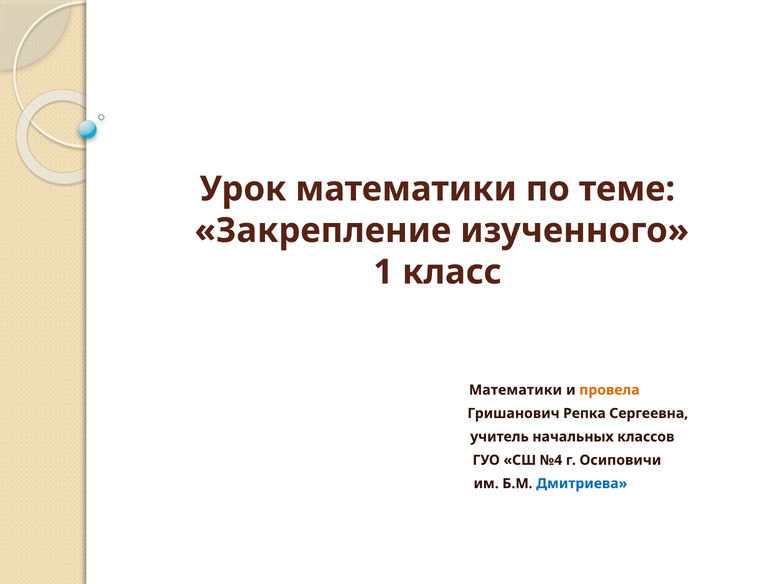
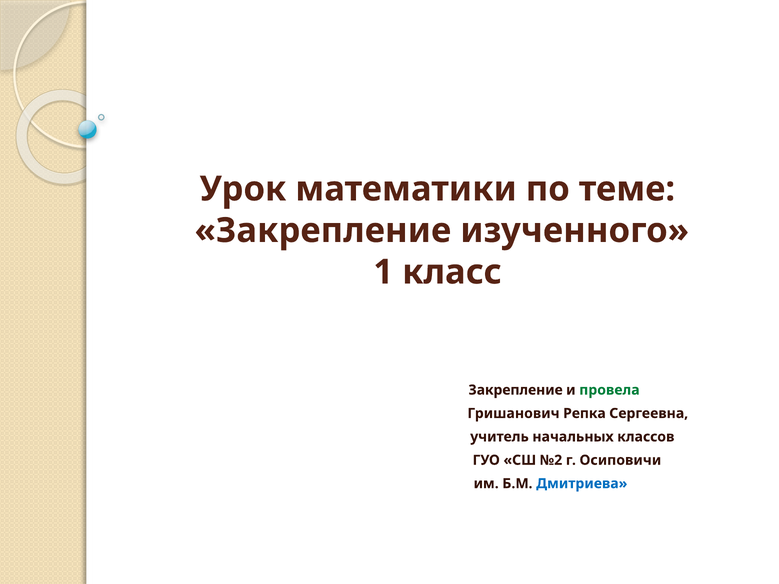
Математики at (515, 390): Математики -> Закрепление
провела colour: orange -> green
№4: №4 -> №2
